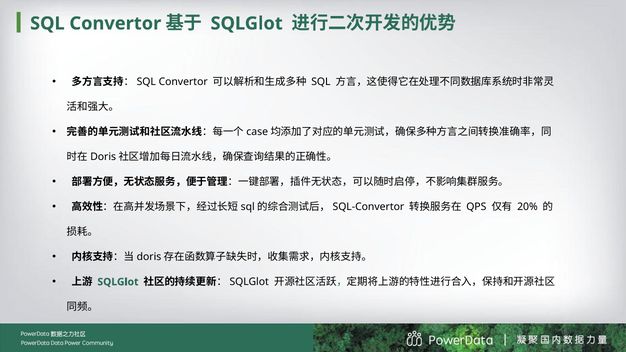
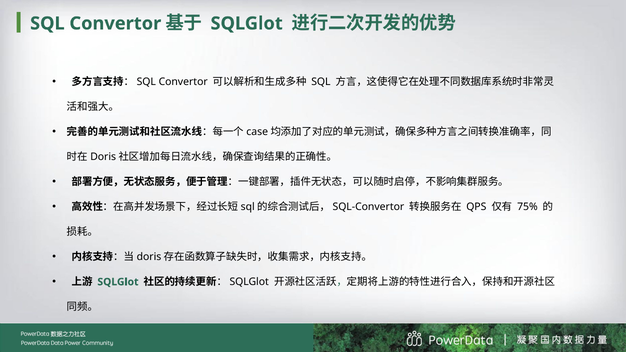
20%: 20% -> 75%
